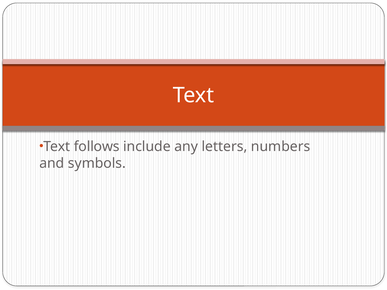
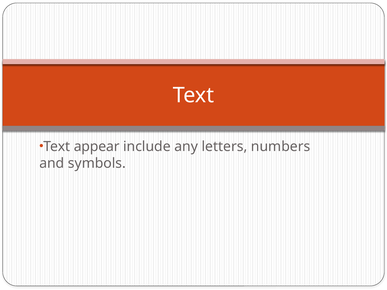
follows: follows -> appear
